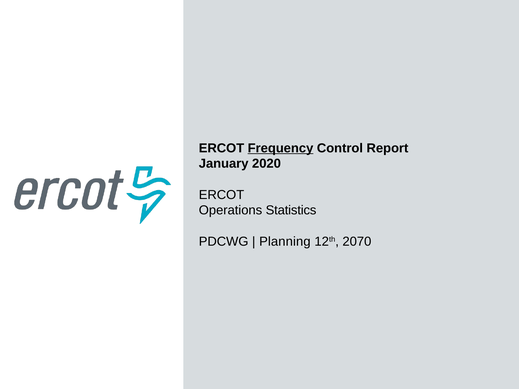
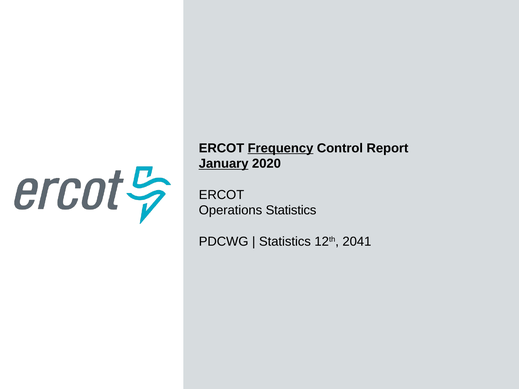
January underline: none -> present
Planning at (285, 242): Planning -> Statistics
2070: 2070 -> 2041
